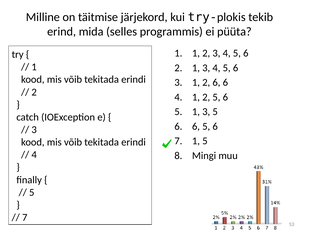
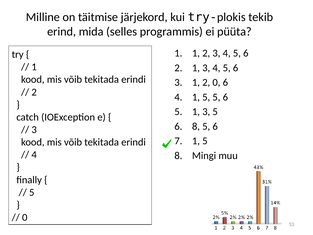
2 6: 6 -> 0
4 1 2: 2 -> 5
6 at (196, 126): 6 -> 8
7 at (25, 217): 7 -> 0
